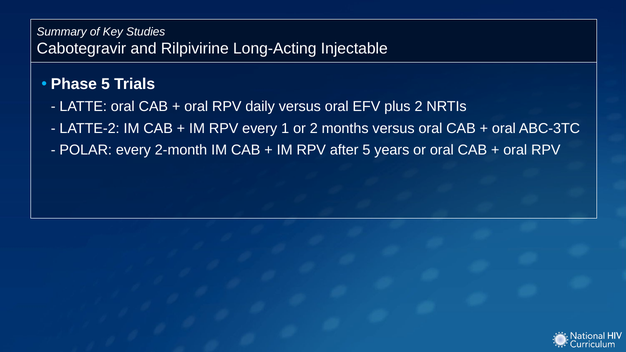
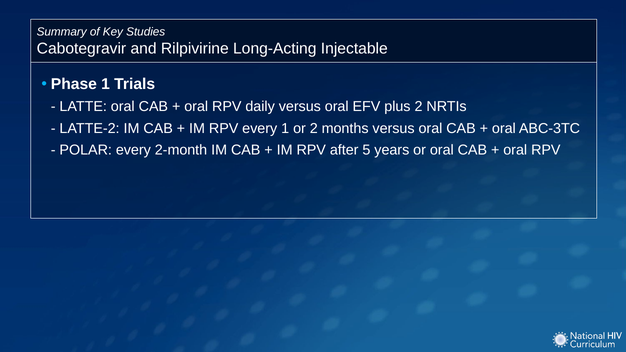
Phase 5: 5 -> 1
